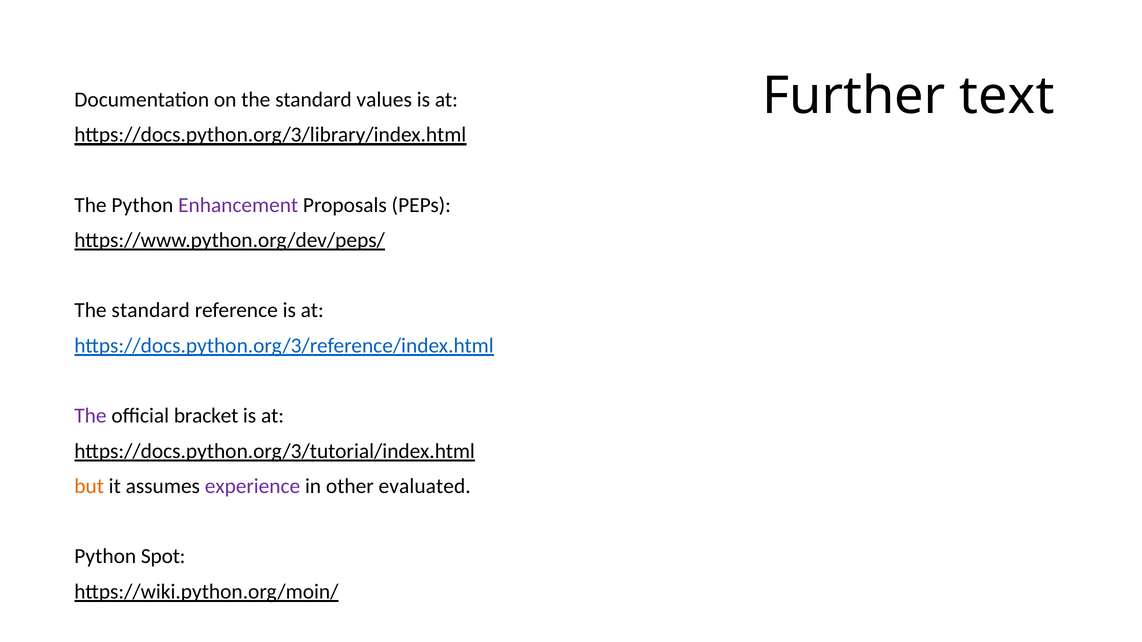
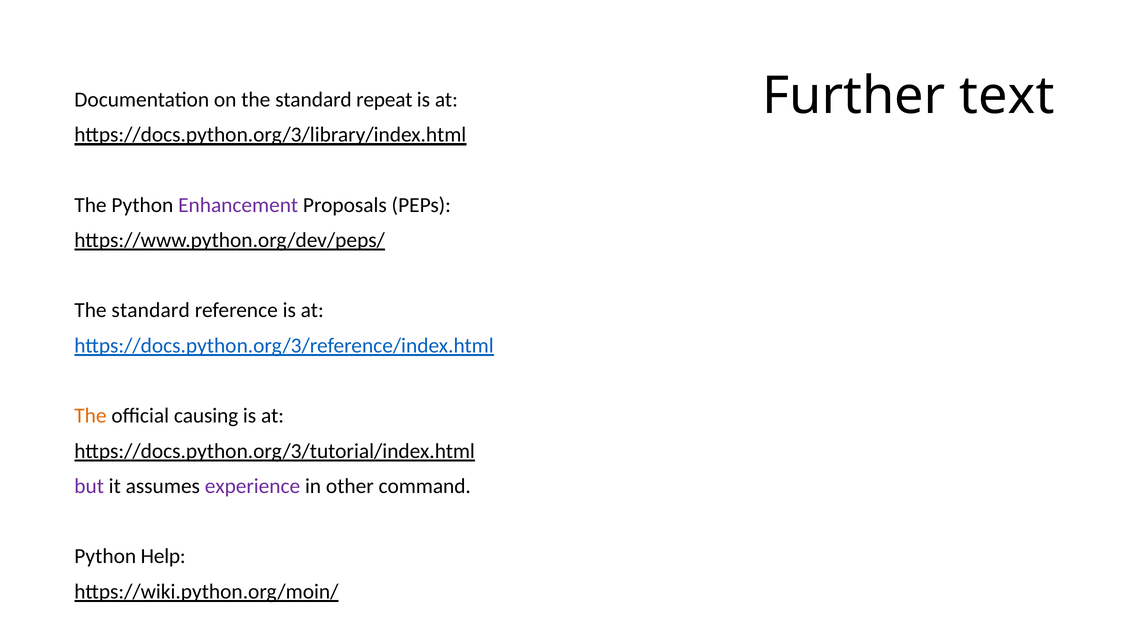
values: values -> repeat
The at (90, 416) colour: purple -> orange
bracket: bracket -> causing
but colour: orange -> purple
evaluated: evaluated -> command
Spot: Spot -> Help
